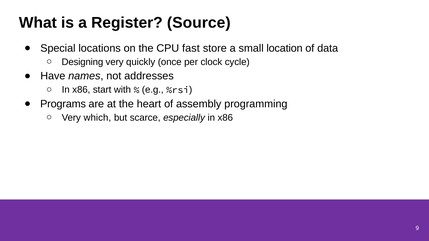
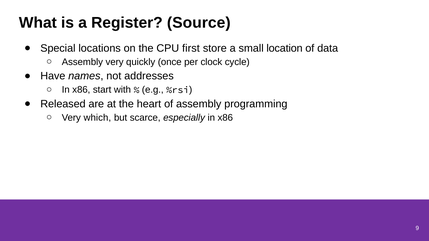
fast: fast -> first
Designing at (82, 62): Designing -> Assembly
Programs: Programs -> Released
